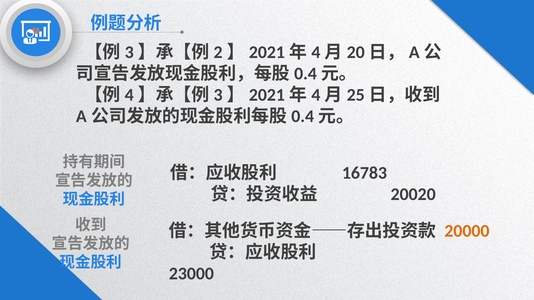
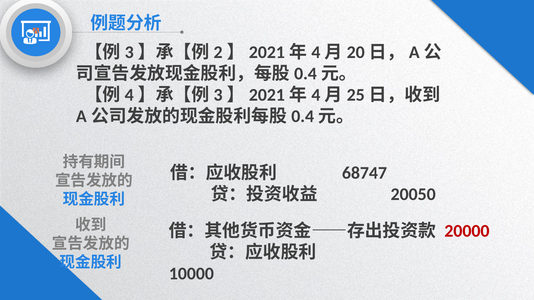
16783: 16783 -> 68747
20020: 20020 -> 20050
20000 colour: orange -> red
23000: 23000 -> 10000
